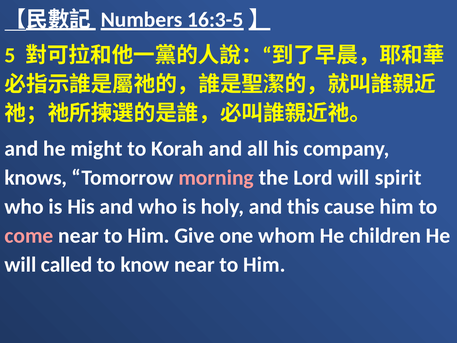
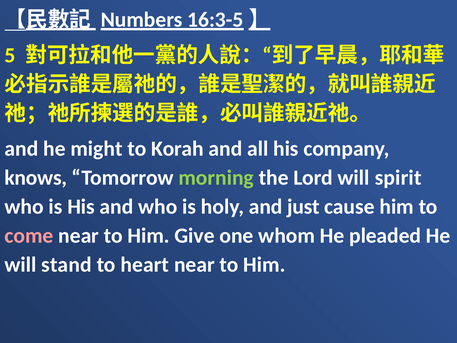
morning colour: pink -> light green
this: this -> just
children: children -> pleaded
called: called -> stand
know: know -> heart
